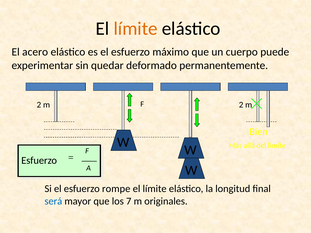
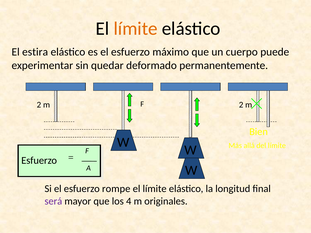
acero: acero -> estira
será colour: blue -> purple
7: 7 -> 4
